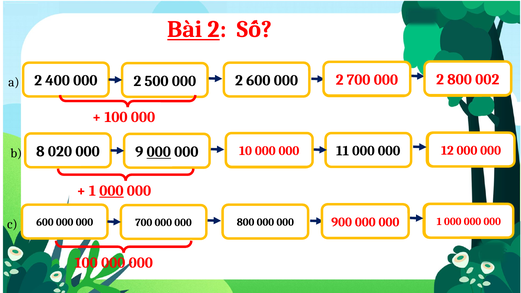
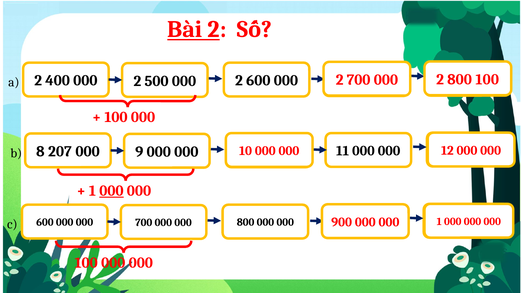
002 at (487, 79): 002 -> 100
020: 020 -> 207
000 at (159, 152) underline: present -> none
